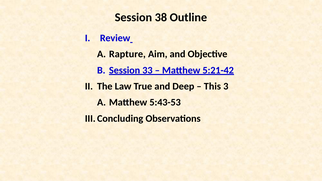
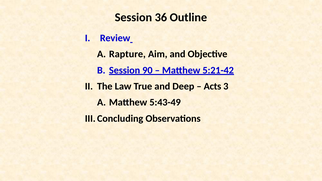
38: 38 -> 36
33: 33 -> 90
This: This -> Acts
5:43-53: 5:43-53 -> 5:43-49
